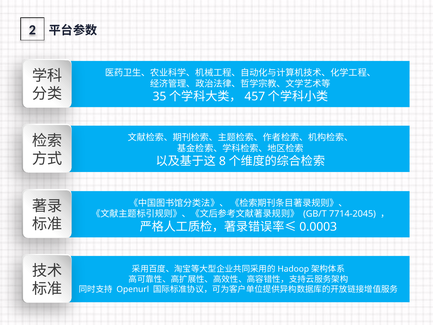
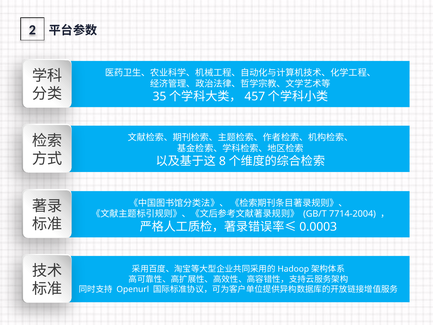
7714-2045: 7714-2045 -> 7714-2004
